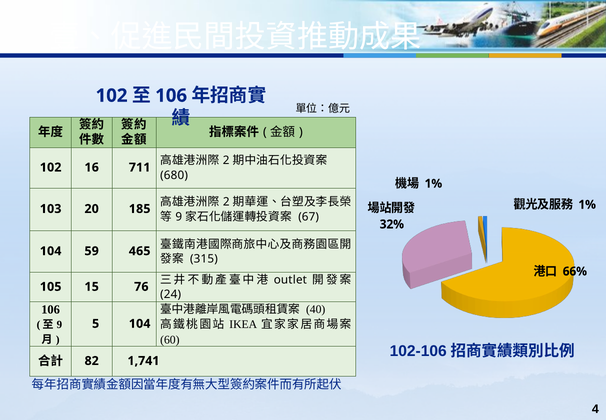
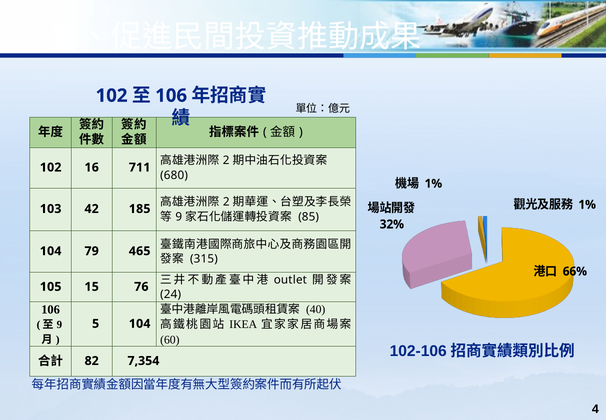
20: 20 -> 42
67: 67 -> 85
59: 59 -> 79
1,741: 1,741 -> 7,354
